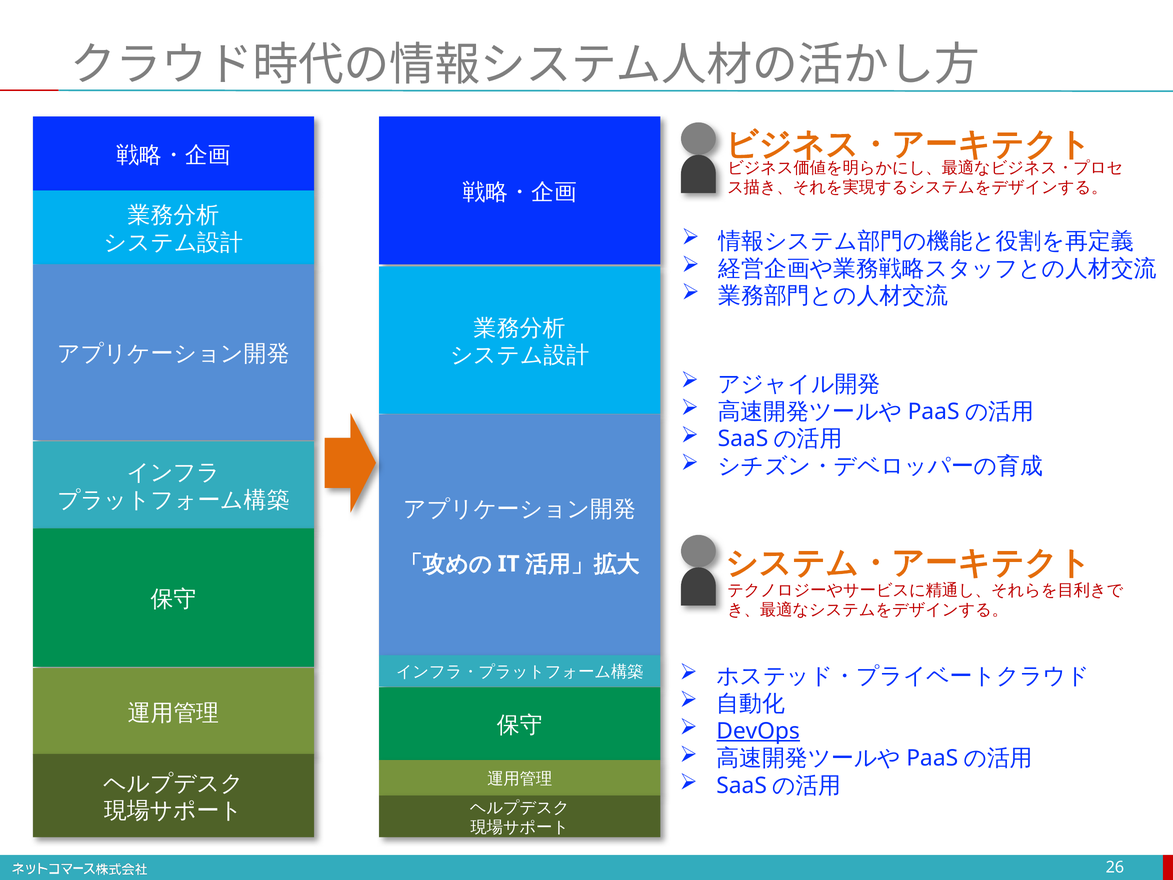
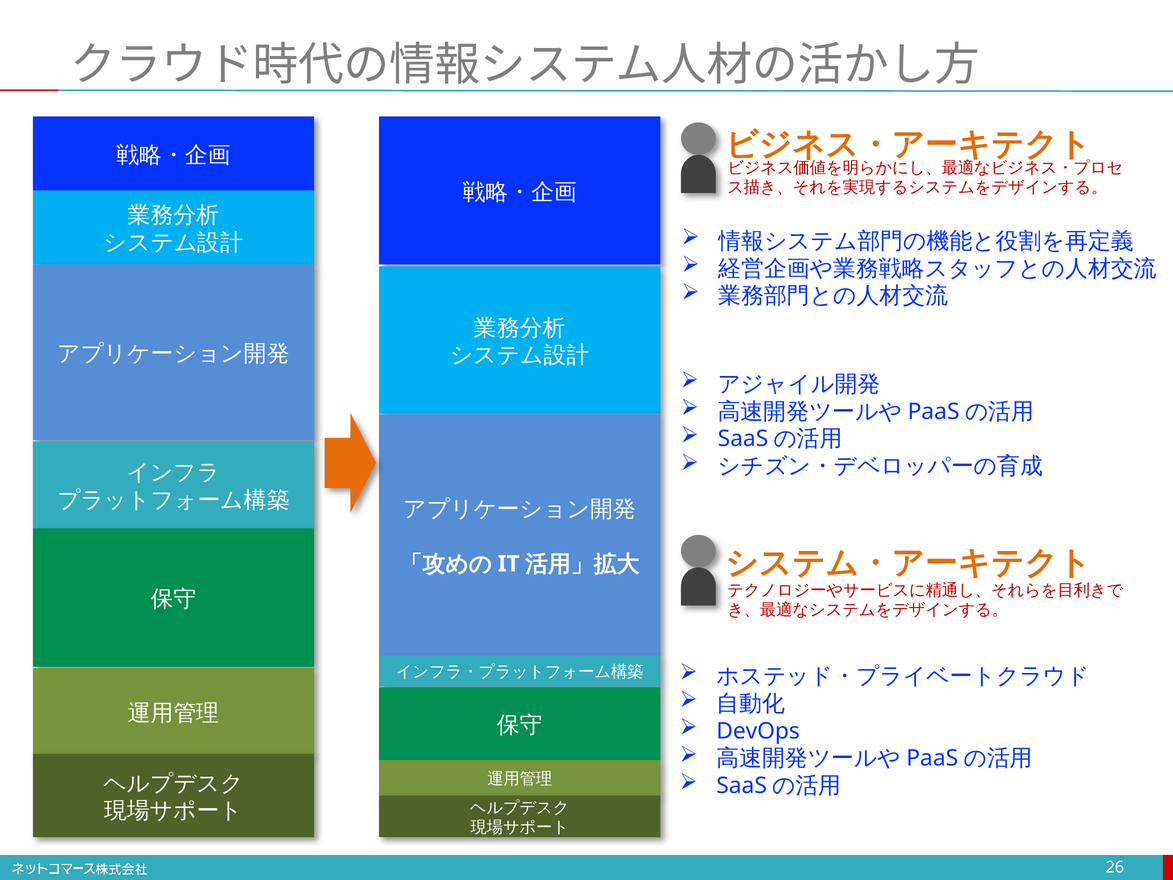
DevOps underline: present -> none
